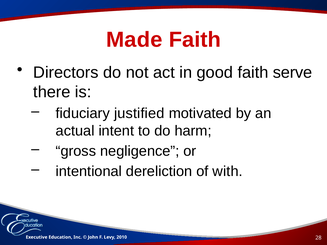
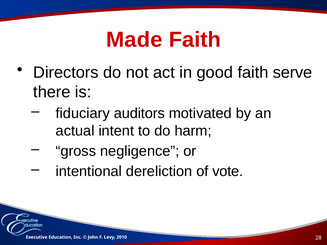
justified: justified -> auditors
with: with -> vote
